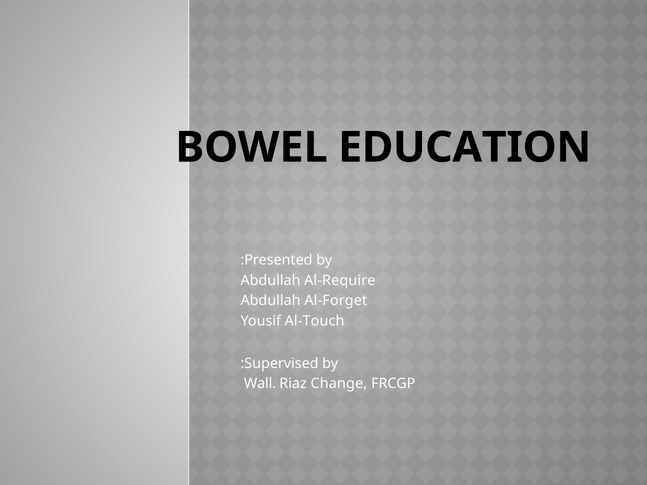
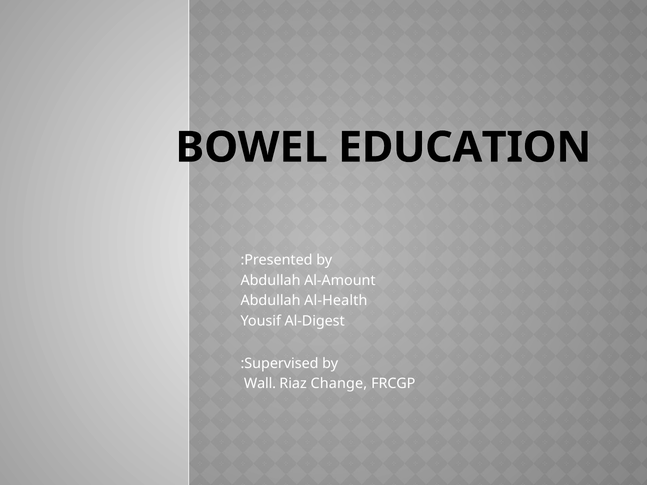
Al-Require: Al-Require -> Al-Amount
Al-Forget: Al-Forget -> Al-Health
Al-Touch: Al-Touch -> Al-Digest
